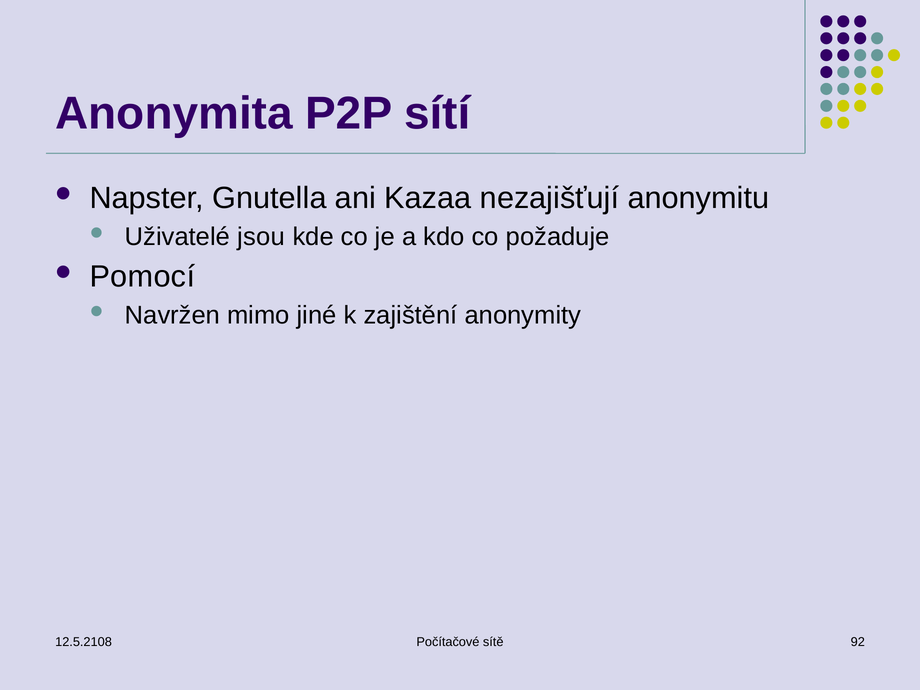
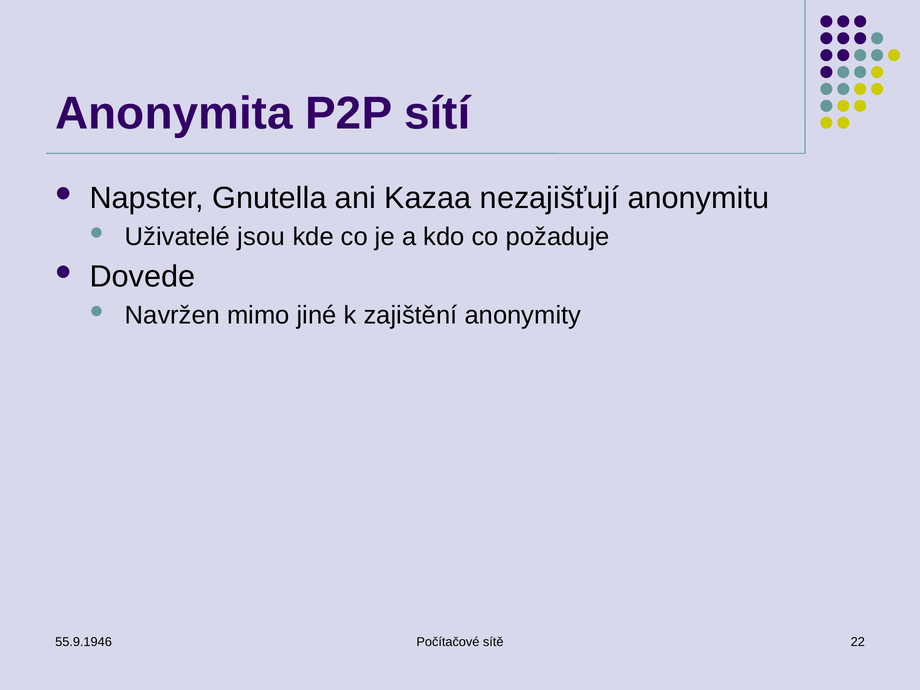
Pomocí: Pomocí -> Dovede
12.5.2108: 12.5.2108 -> 55.9.1946
92: 92 -> 22
